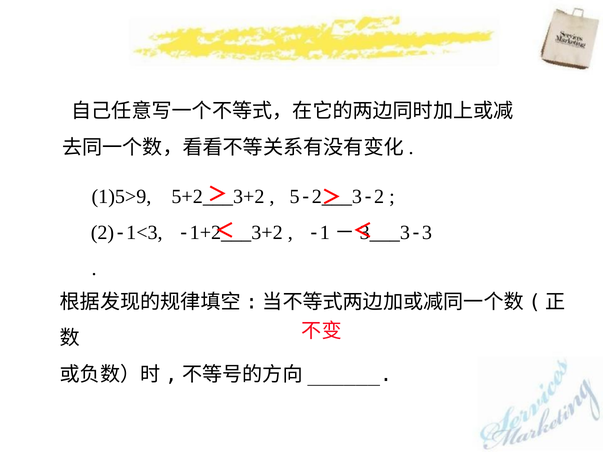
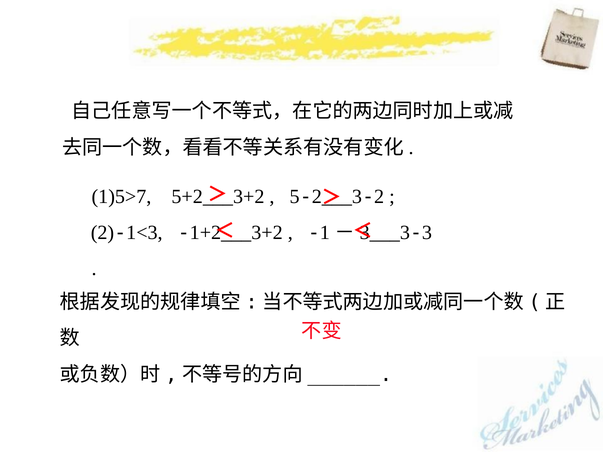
1)5>9: 1)5>9 -> 1)5>7
